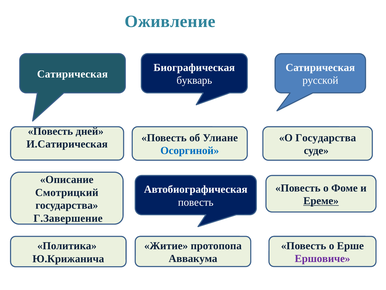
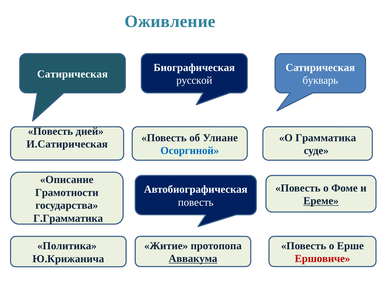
букварь: букварь -> русской
русской: русской -> букварь
О Государства: Государства -> Грамматика
Смотрицкий: Смотрицкий -> Грамотности
Г.Завершение: Г.Завершение -> Г.Грамматика
Аввакума underline: none -> present
Ершовиче colour: purple -> red
